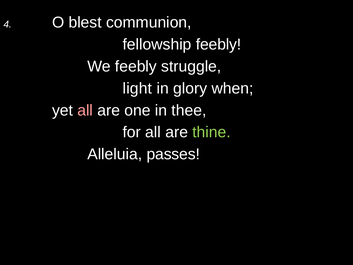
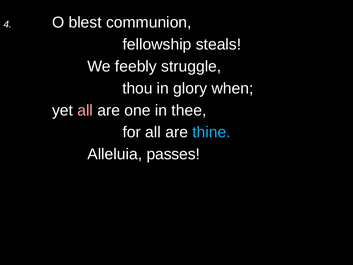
fellowship feebly: feebly -> steals
light: light -> thou
thine colour: light green -> light blue
